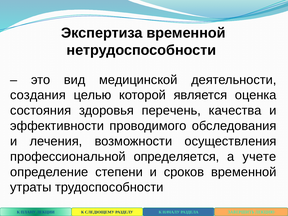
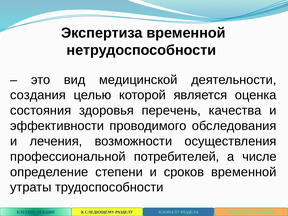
определяется: определяется -> потребителей
учете: учете -> числе
